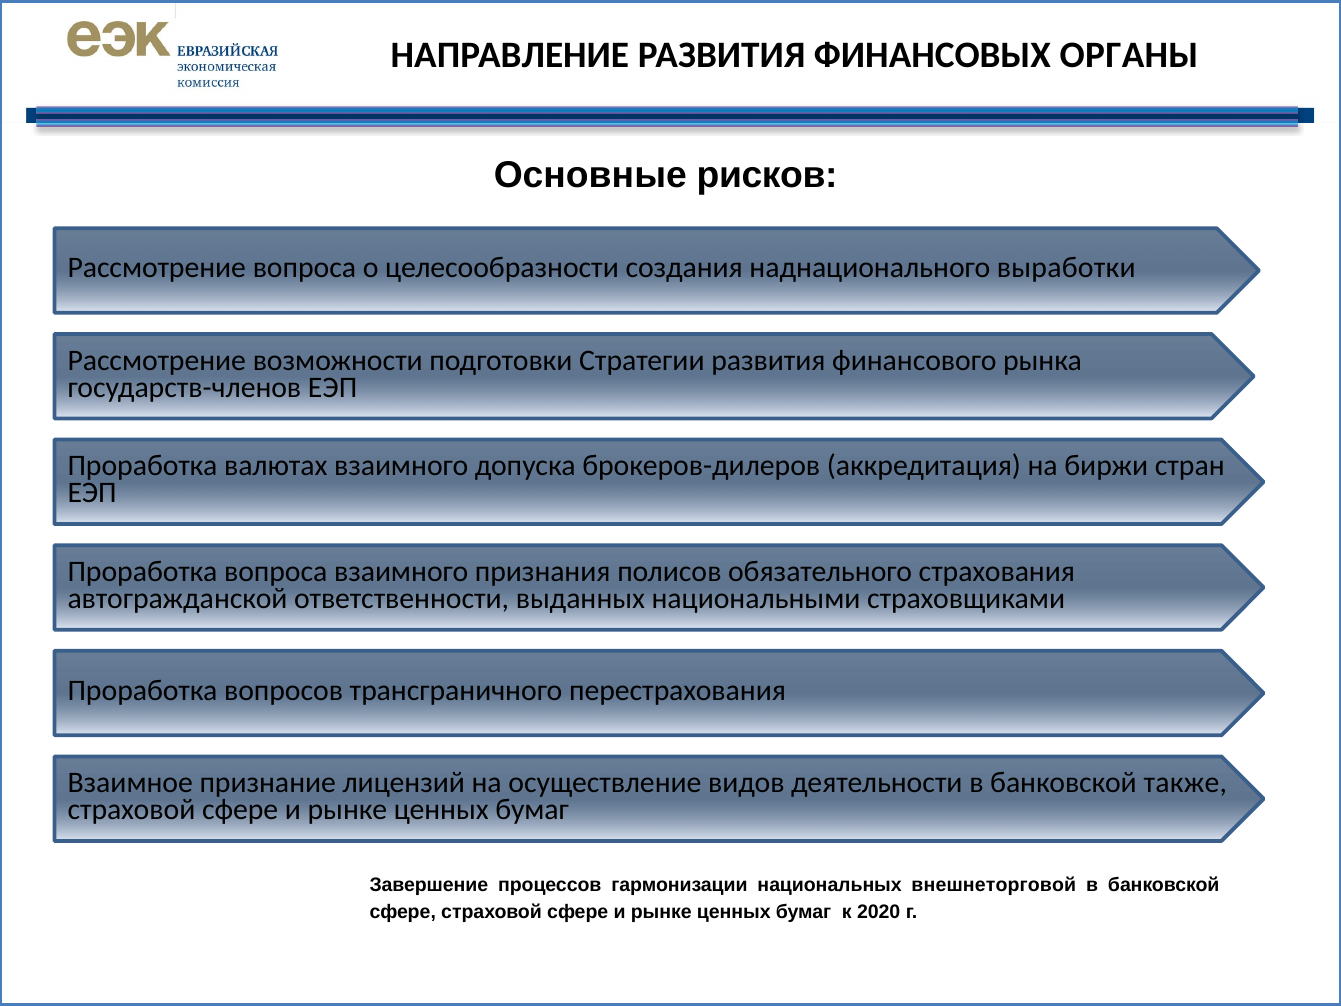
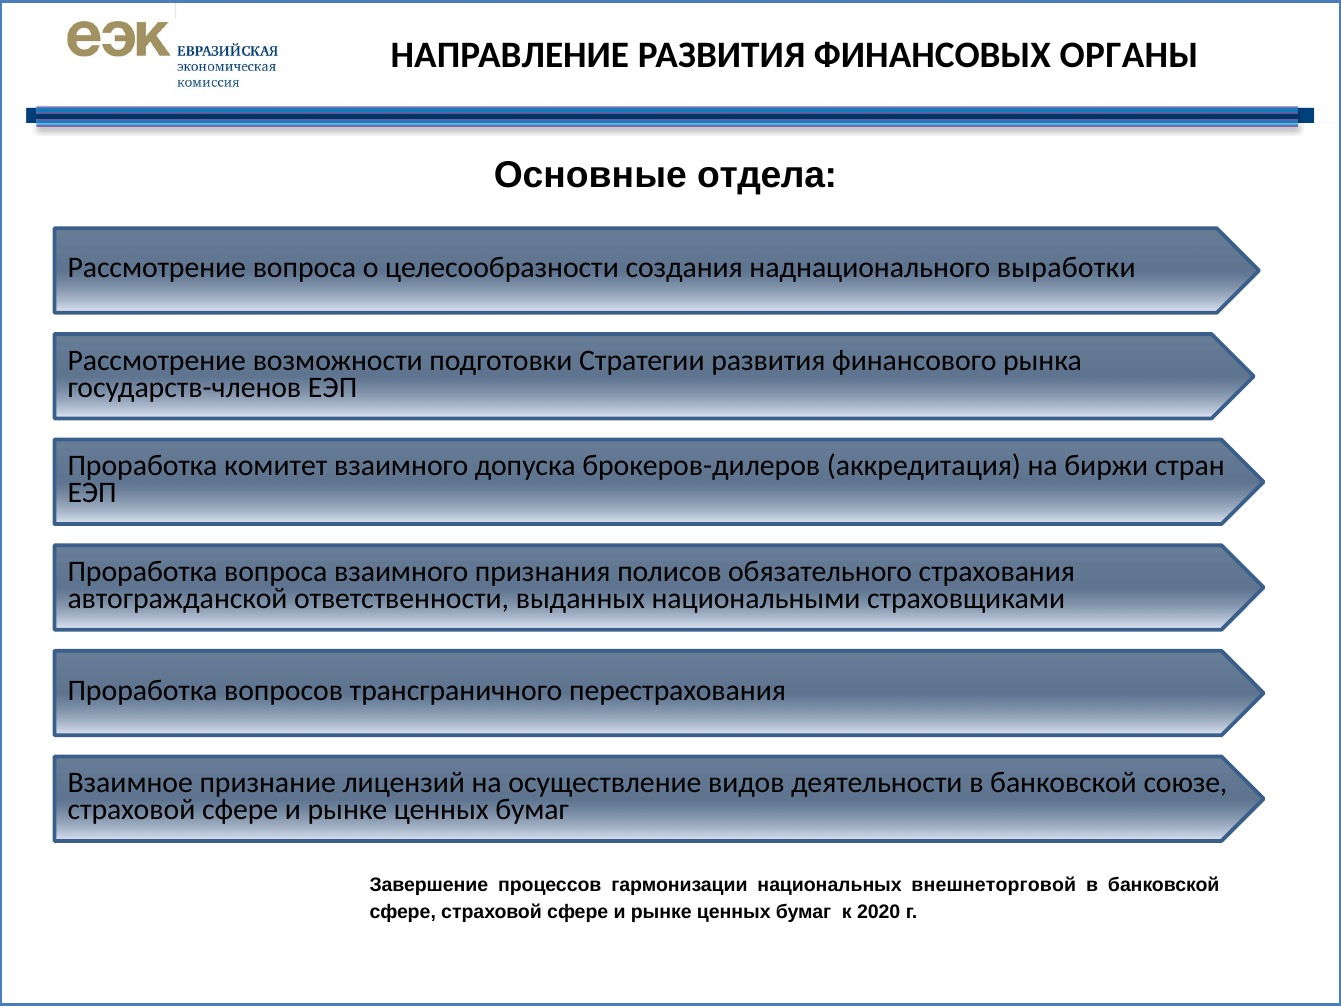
рисков: рисков -> отдела
валютах: валютах -> комитет
также: также -> союзе
